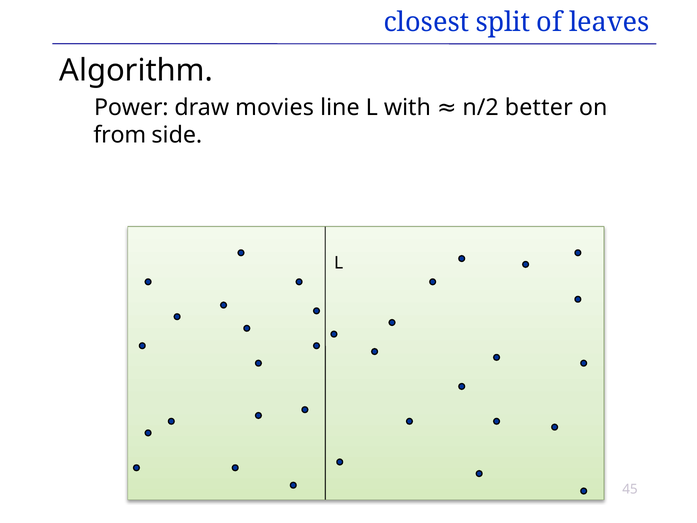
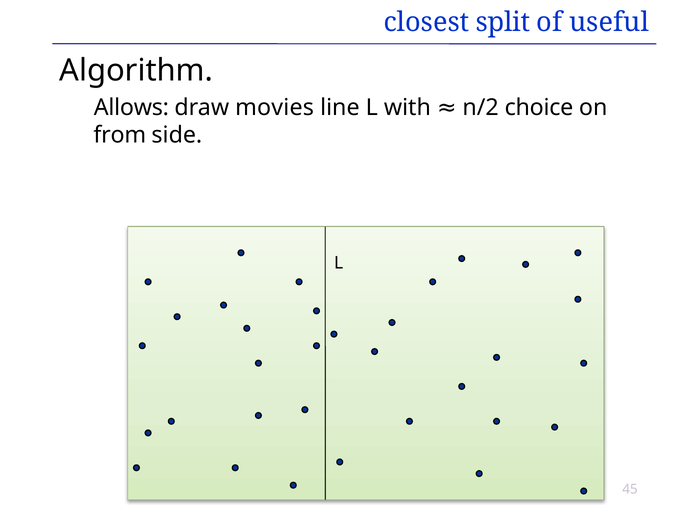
leaves: leaves -> useful
Power: Power -> Allows
better: better -> choice
